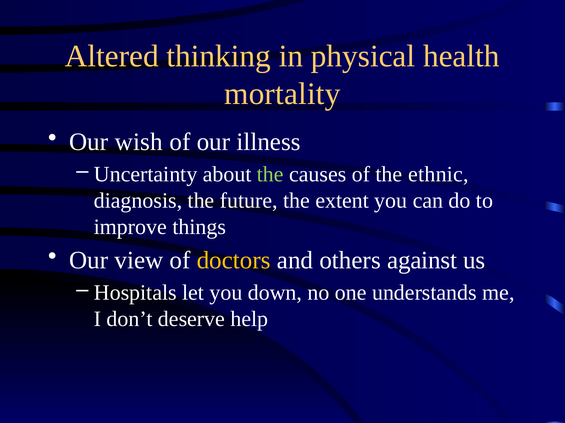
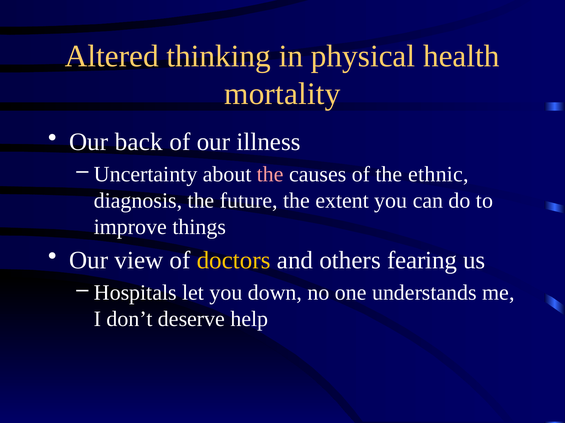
wish: wish -> back
the at (270, 175) colour: light green -> pink
against: against -> fearing
